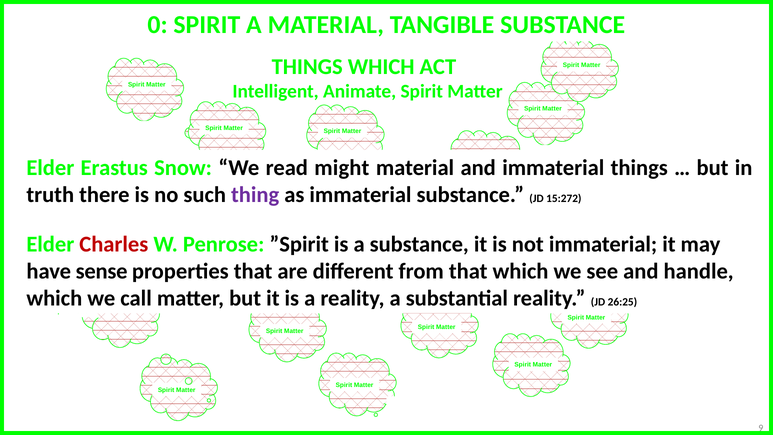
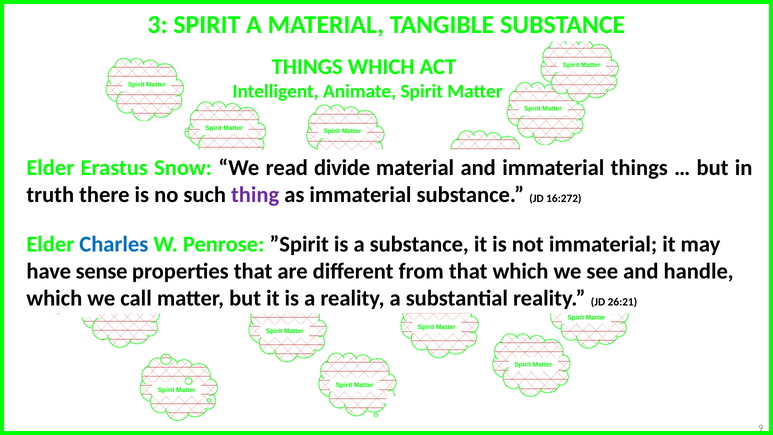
0: 0 -> 3
might: might -> divide
15:272: 15:272 -> 16:272
Charles colour: red -> blue
26:25: 26:25 -> 26:21
